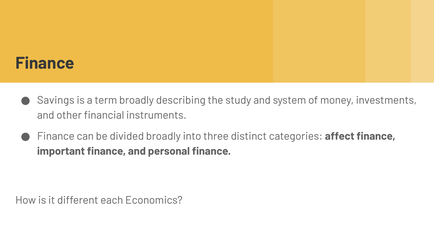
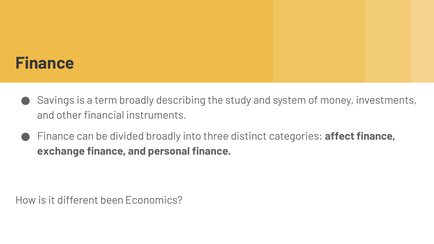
important: important -> exchange
each: each -> been
